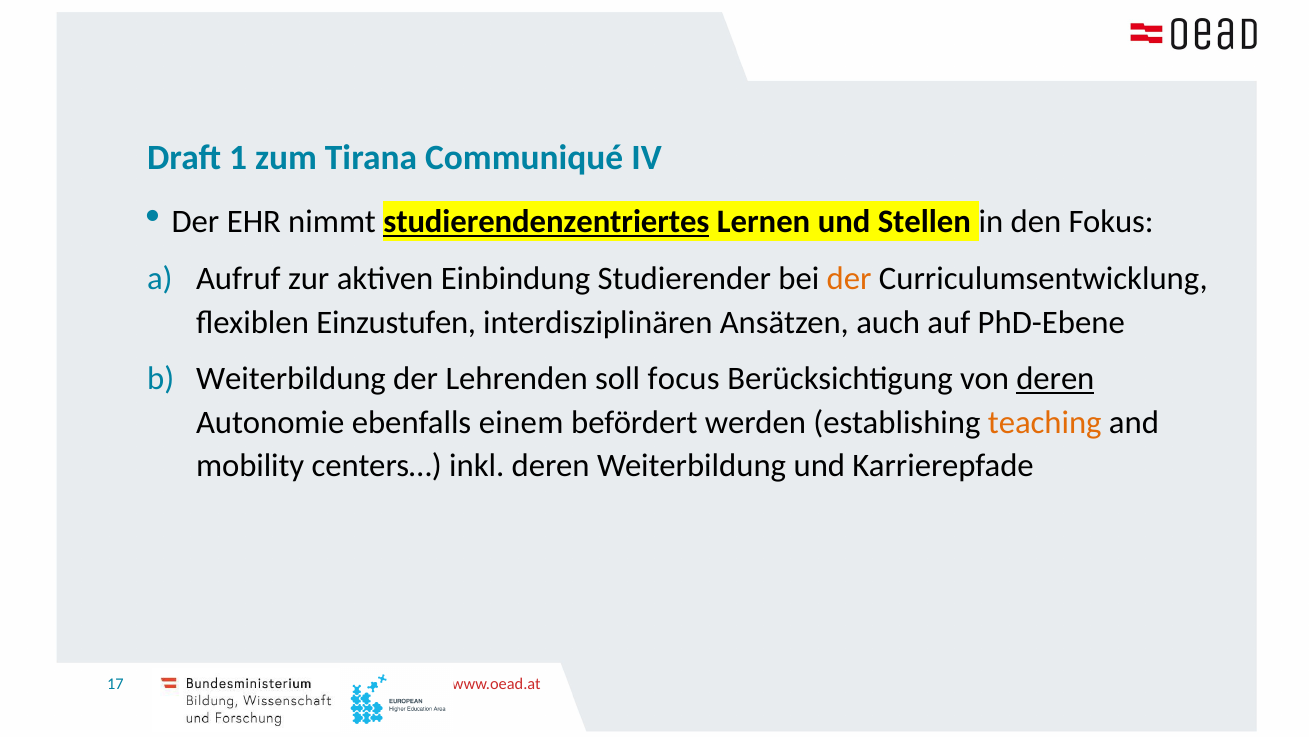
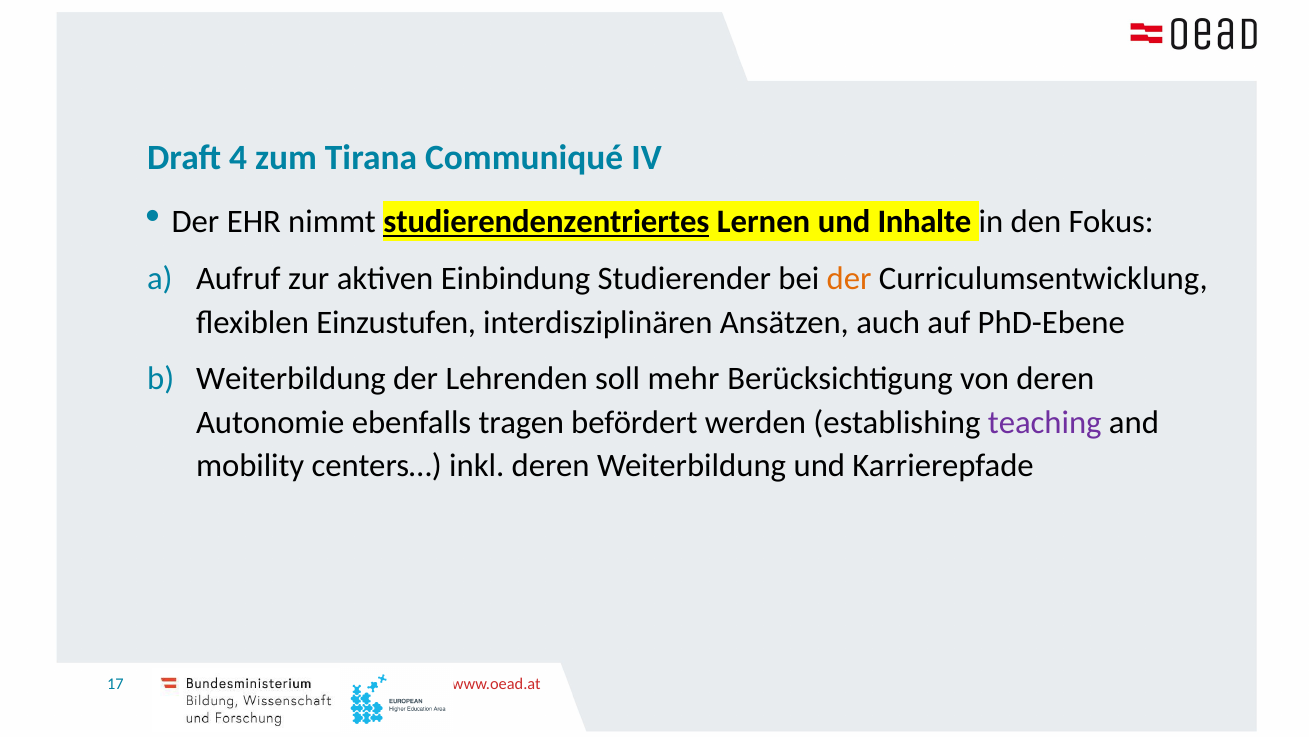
1: 1 -> 4
Stellen: Stellen -> Inhalte
focus: focus -> mehr
deren at (1055, 379) underline: present -> none
einem: einem -> tragen
teaching colour: orange -> purple
